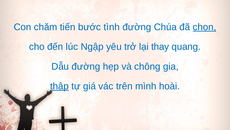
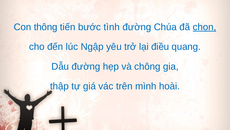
chăm: chăm -> thông
thay: thay -> điều
thập underline: present -> none
